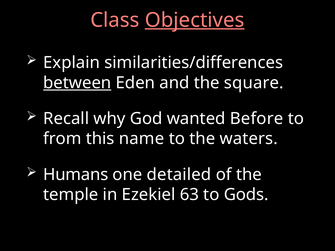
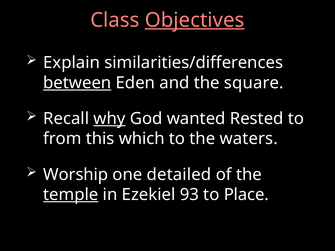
why underline: none -> present
Before: Before -> Rested
name: name -> which
Humans: Humans -> Worship
temple underline: none -> present
63: 63 -> 93
Gods: Gods -> Place
